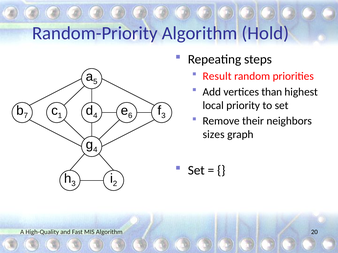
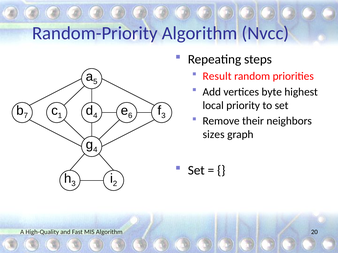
Hold: Hold -> Nvcc
than: than -> byte
